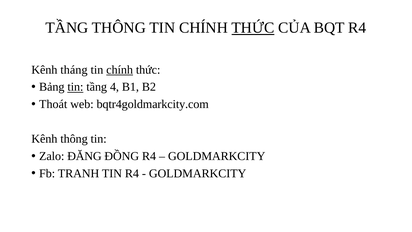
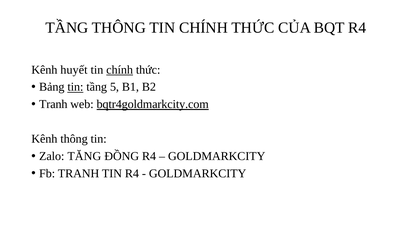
THỨC at (253, 28) underline: present -> none
tháng: tháng -> huyết
4: 4 -> 5
Thoát at (53, 104): Thoát -> Tranh
bqtr4goldmarkcity.com underline: none -> present
ĐĂNG: ĐĂNG -> TĂNG
